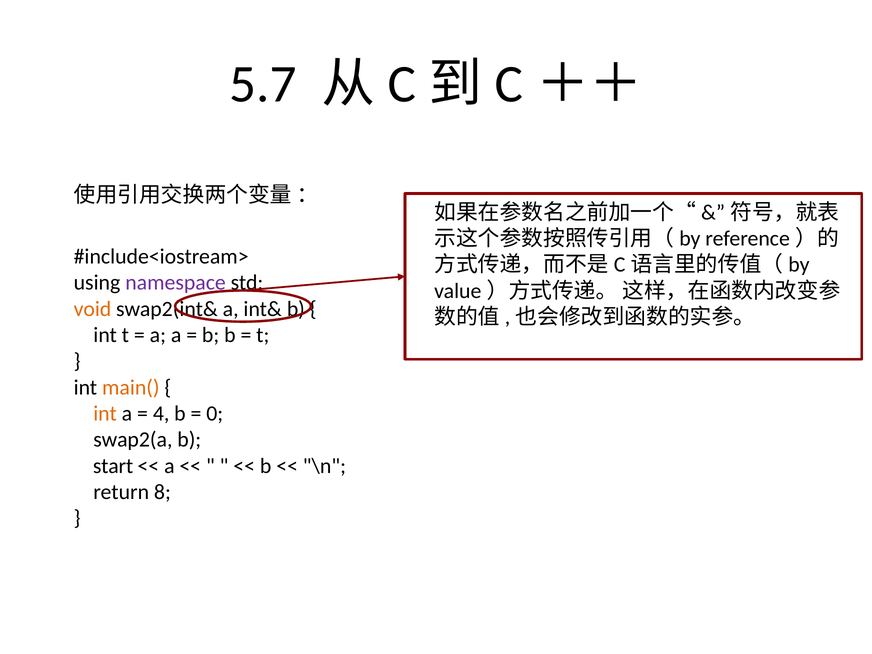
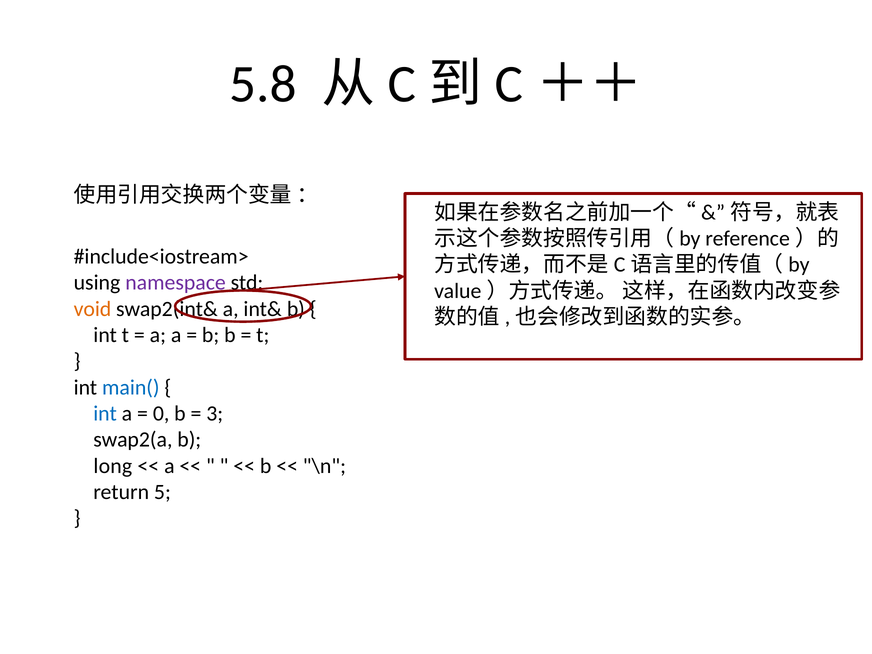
5.7: 5.7 -> 5.8
main( colour: orange -> blue
int at (105, 414) colour: orange -> blue
4: 4 -> 0
0: 0 -> 3
start: start -> long
8: 8 -> 5
